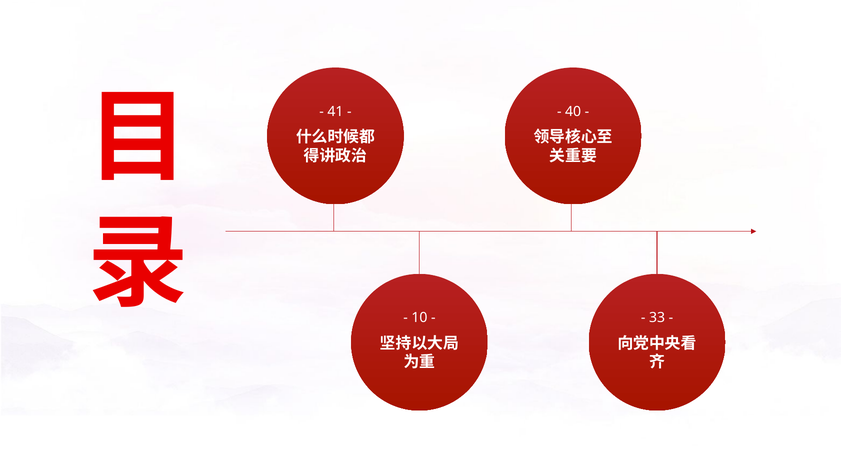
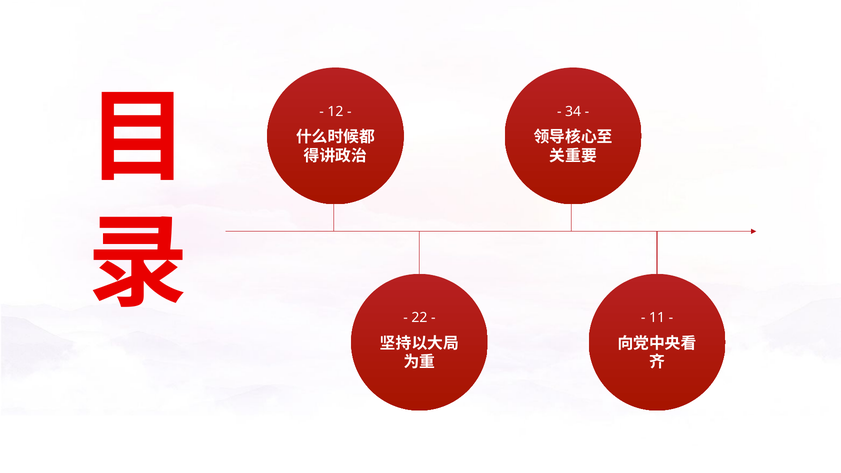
41: 41 -> 12
40: 40 -> 34
10: 10 -> 22
33: 33 -> 11
